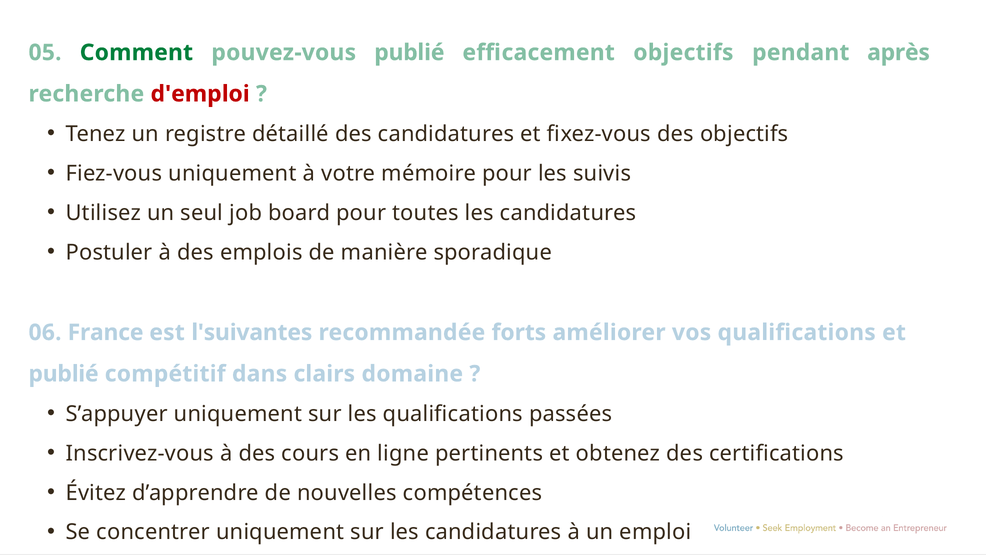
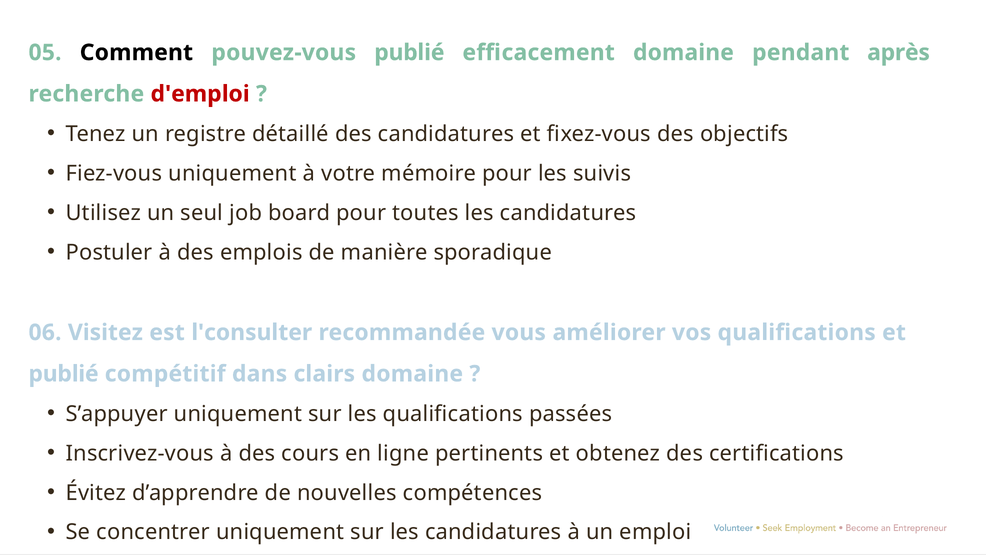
Comment colour: green -> black
efficacement objectifs: objectifs -> domaine
France: France -> Visitez
l'suivantes: l'suivantes -> l'consulter
forts: forts -> vous
